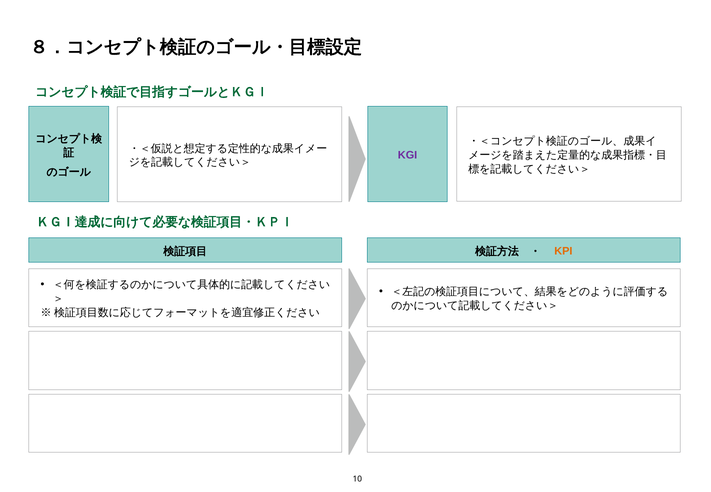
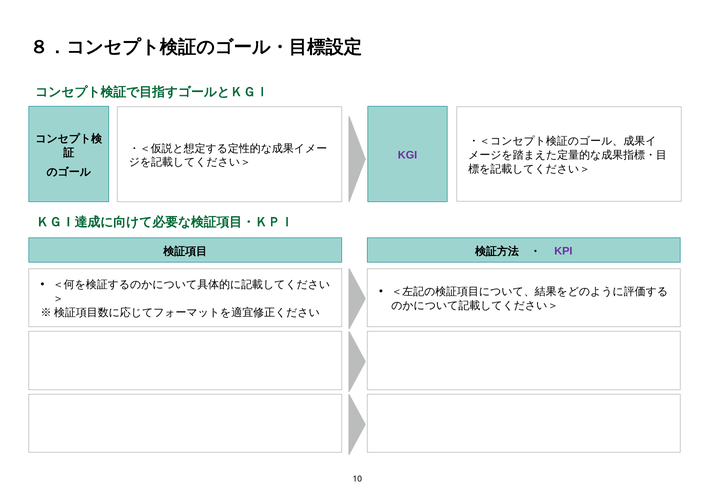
KPI colour: orange -> purple
